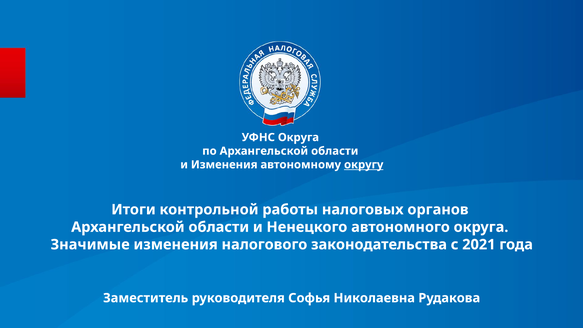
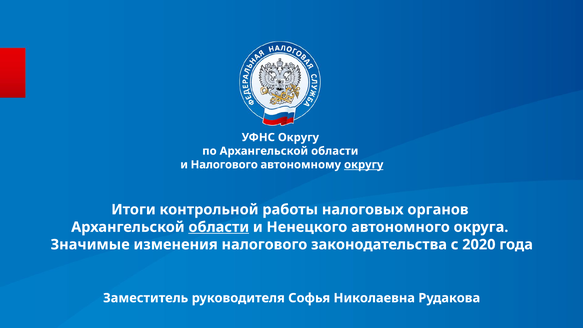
УФНС Округа: Округа -> Округу
и Изменения: Изменения -> Налогового
области at (219, 227) underline: none -> present
2021: 2021 -> 2020
